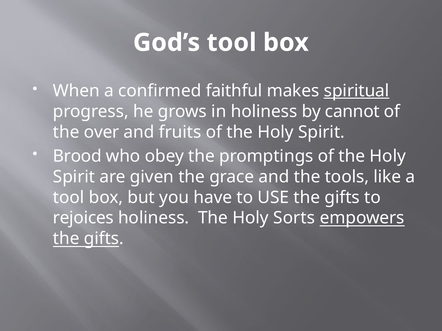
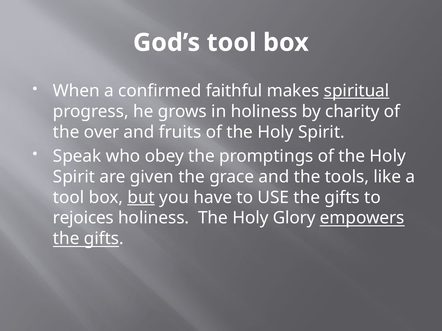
cannot: cannot -> charity
Brood: Brood -> Speak
but underline: none -> present
Sorts: Sorts -> Glory
